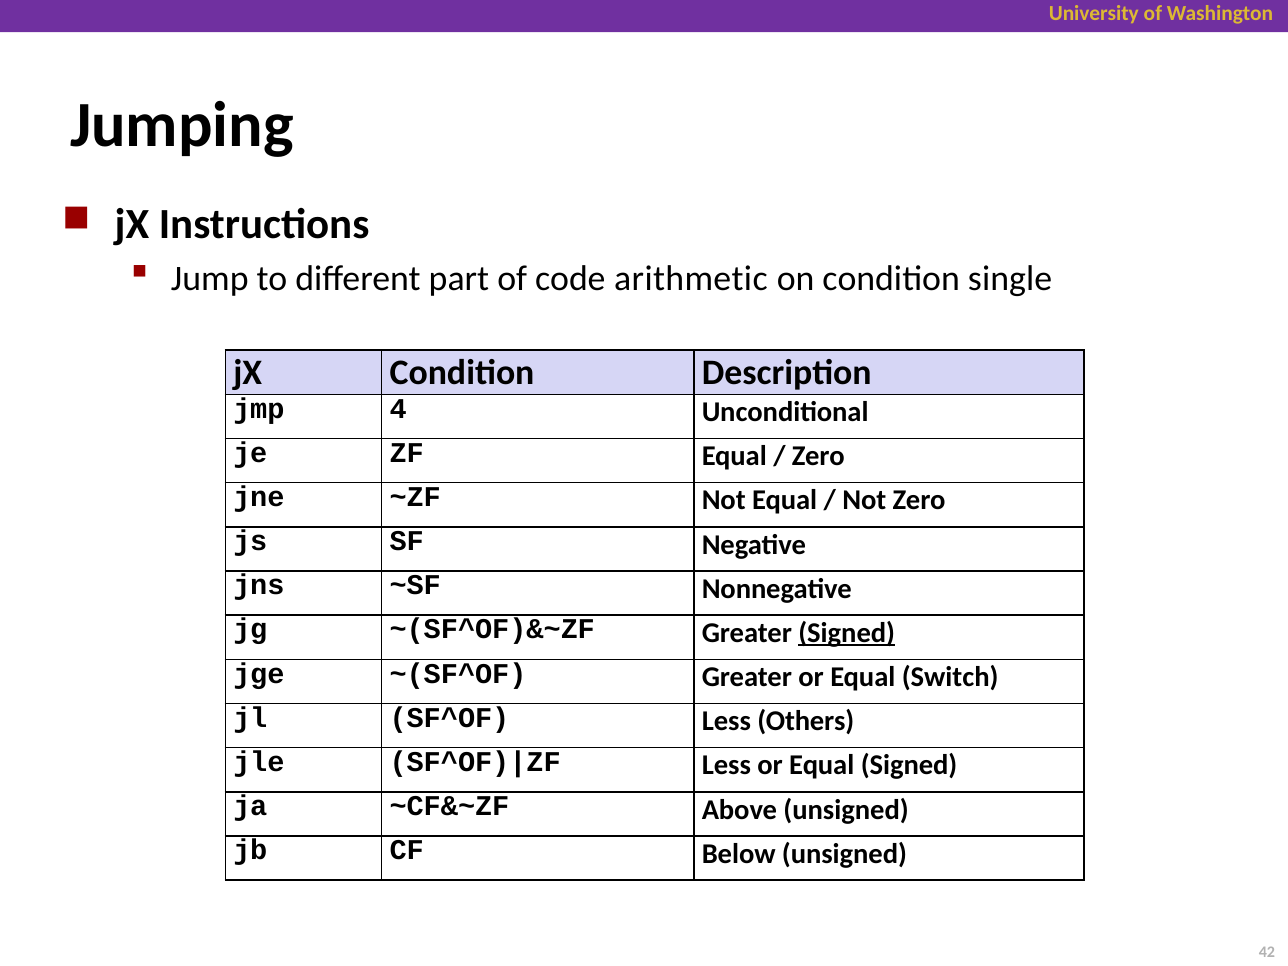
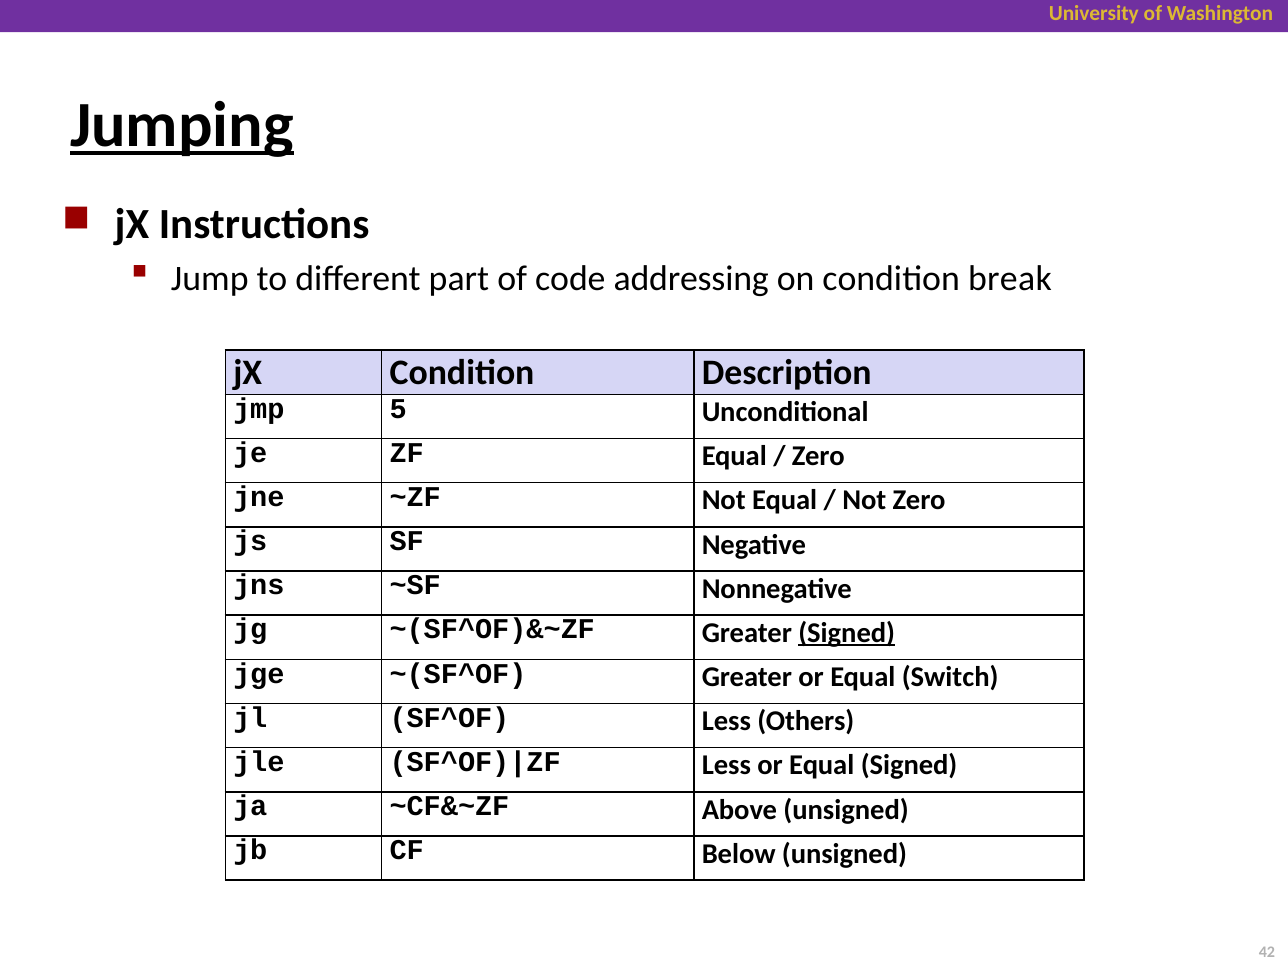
Jumping underline: none -> present
arithmetic: arithmetic -> addressing
single: single -> break
4: 4 -> 5
